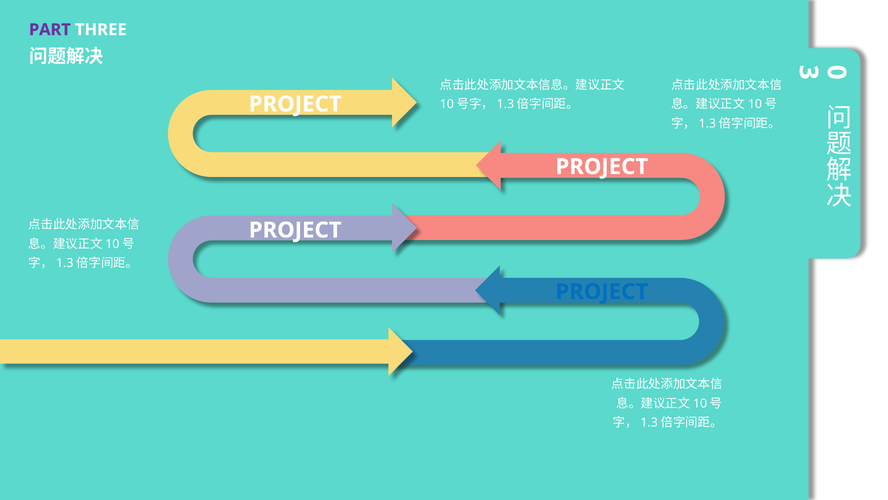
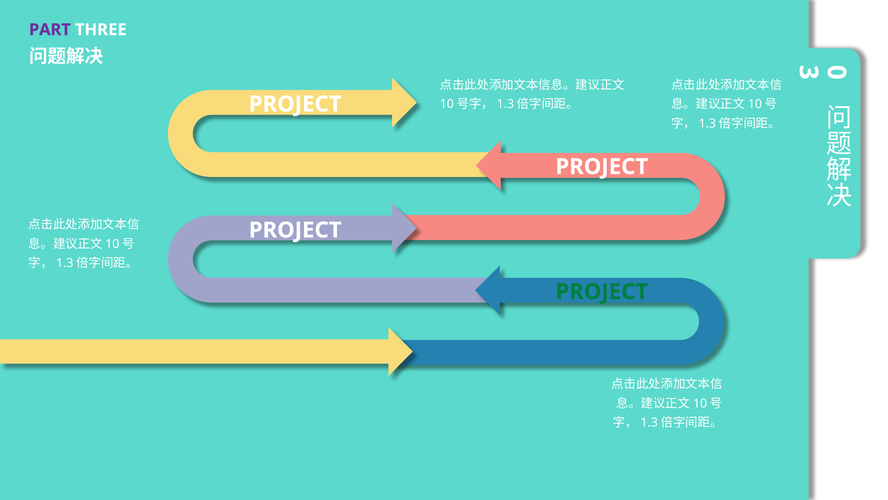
PROJECT at (602, 292) colour: blue -> green
